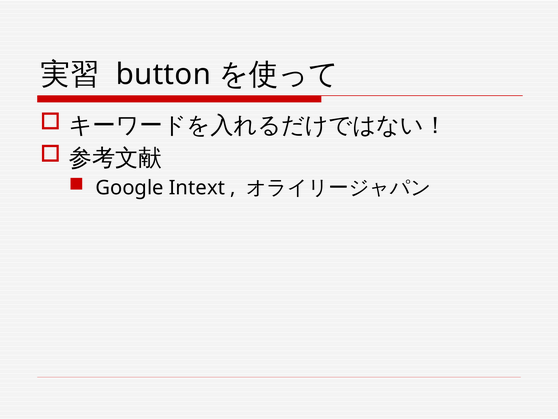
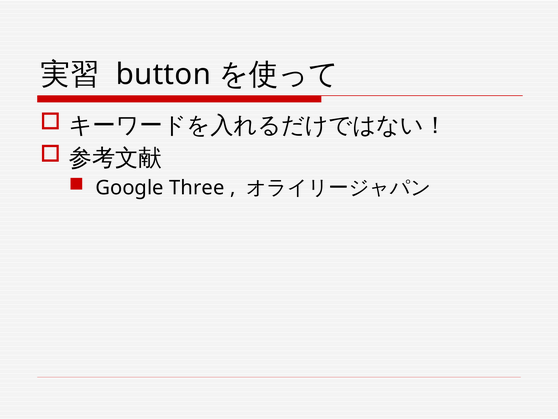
Intext: Intext -> Three
